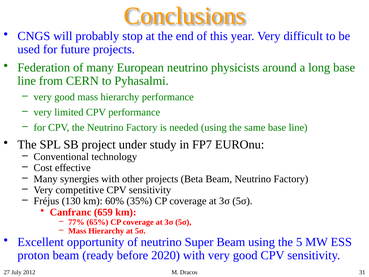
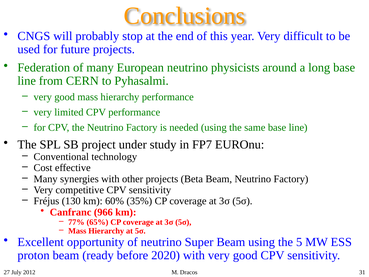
659: 659 -> 966
